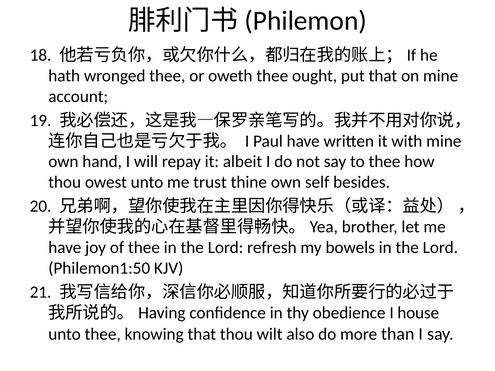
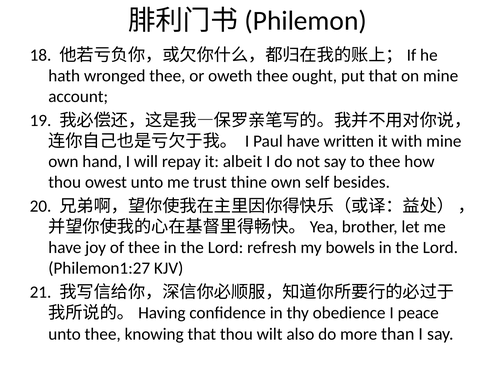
Philemon1:50: Philemon1:50 -> Philemon1:27
house: house -> peace
